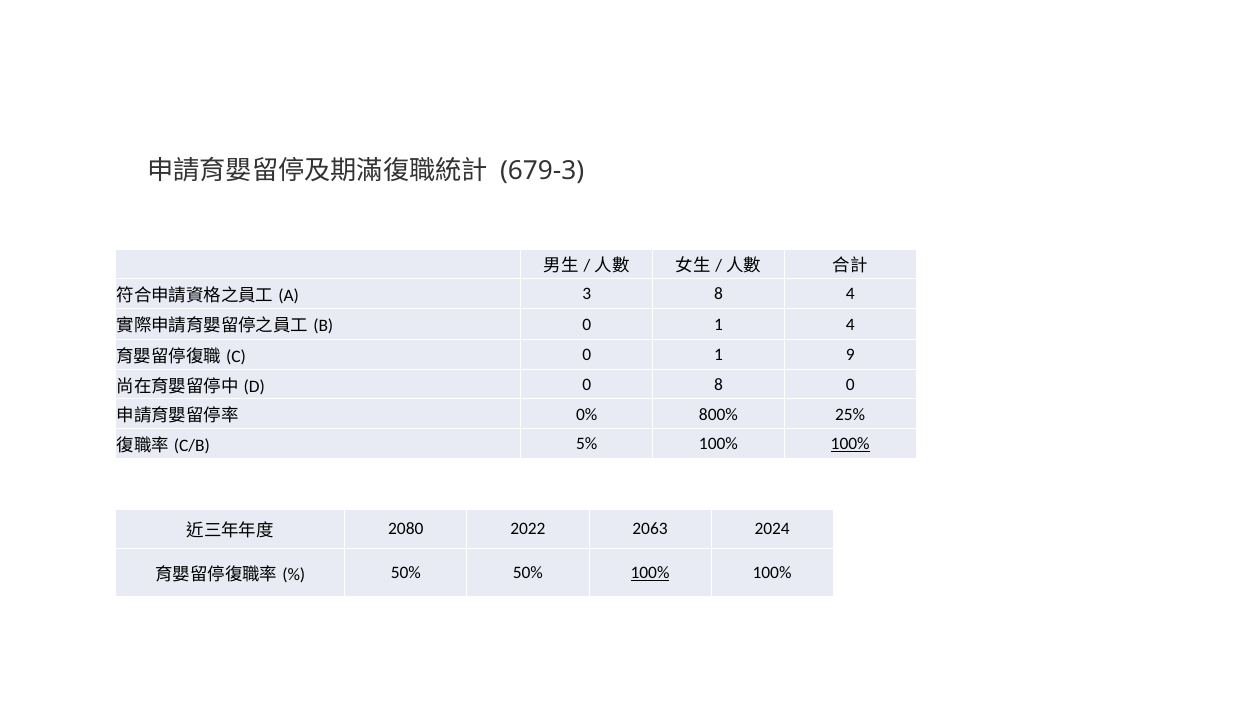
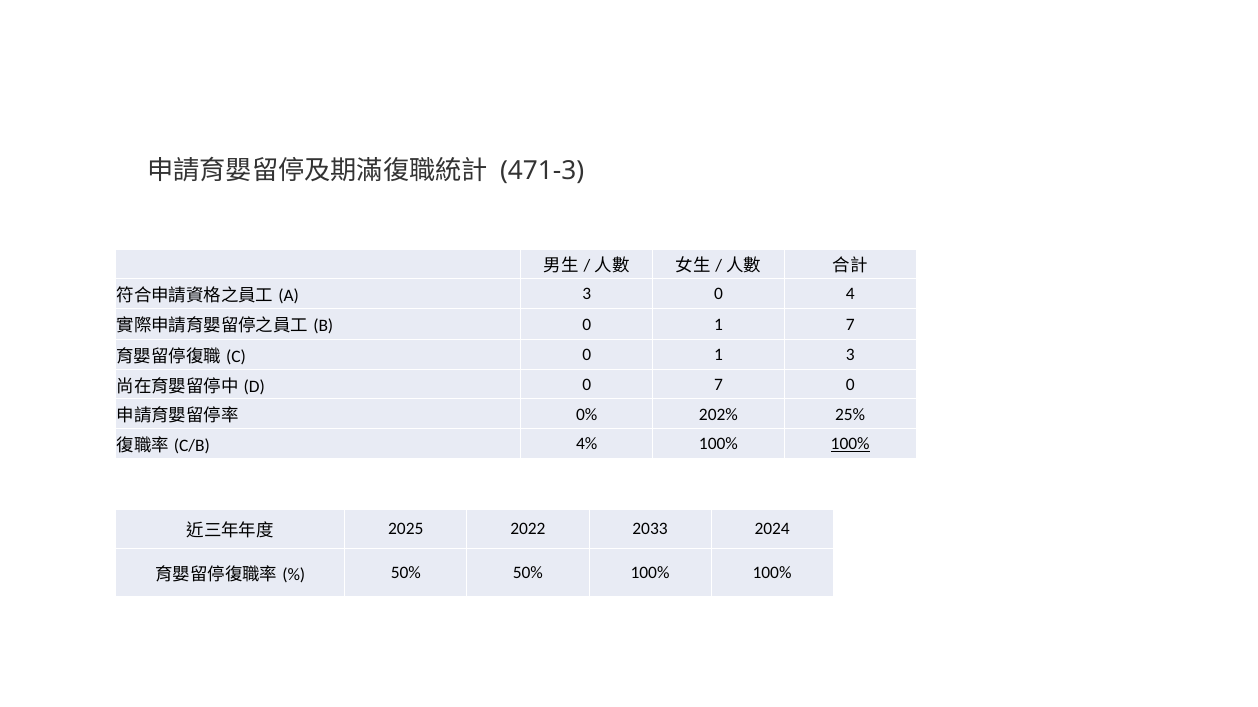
679-3: 679-3 -> 471-3
3 8: 8 -> 0
1 4: 4 -> 7
1 9: 9 -> 3
0 8: 8 -> 7
800%: 800% -> 202%
5%: 5% -> 4%
2080: 2080 -> 2025
2063: 2063 -> 2033
100% at (650, 573) underline: present -> none
